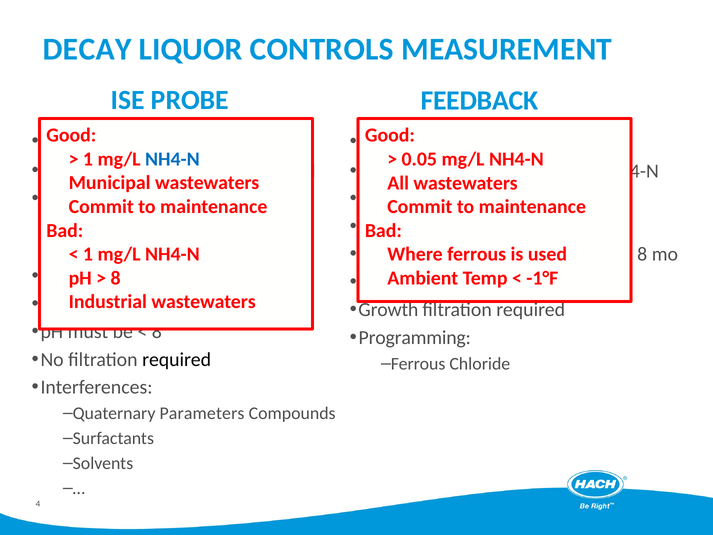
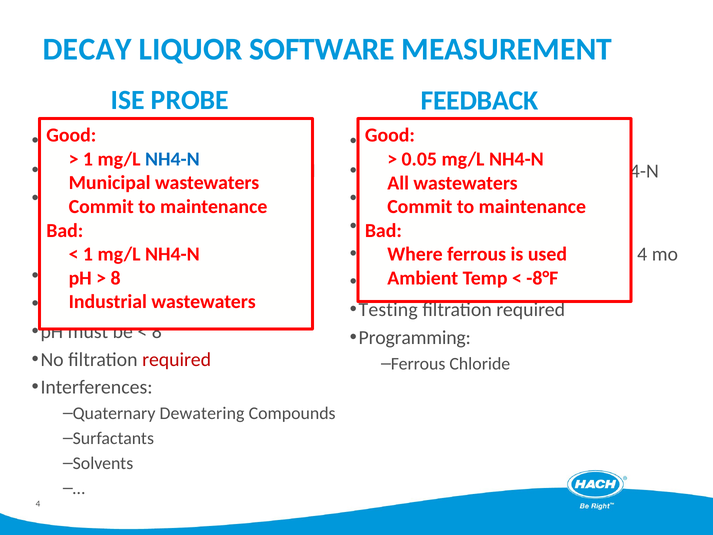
CONTROLS: CONTROLS -> SOFTWARE
8 at (642, 254): 8 -> 4
-1°F: -1°F -> -8°F
Growth: Growth -> Testing
required at (177, 359) colour: black -> red
Parameters: Parameters -> Dewatering
